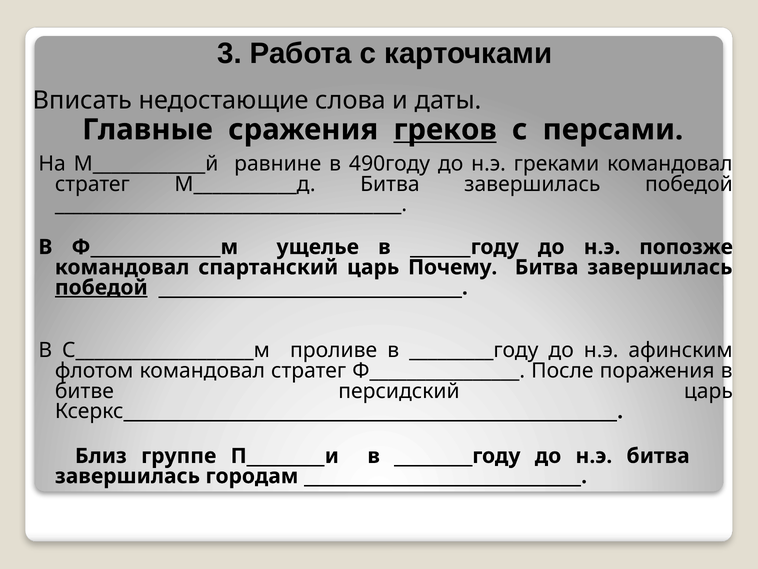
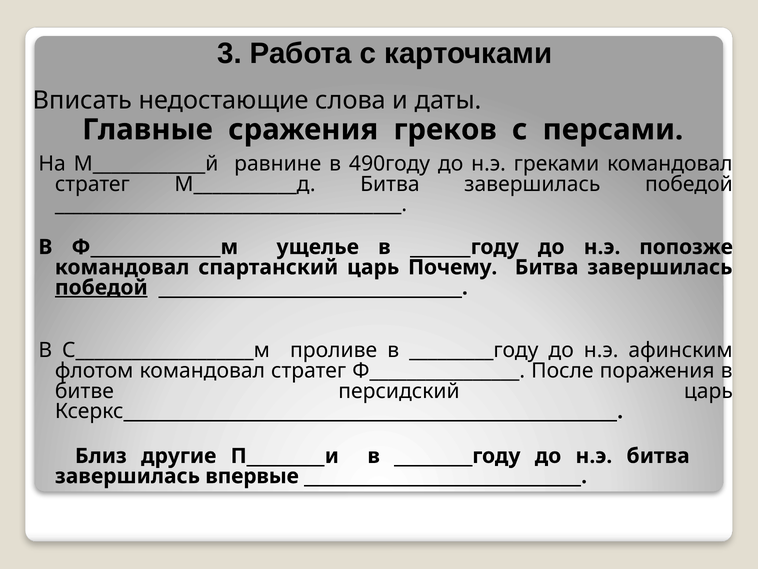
греков underline: present -> none
группе: группе -> другие
городам: городам -> впервые
